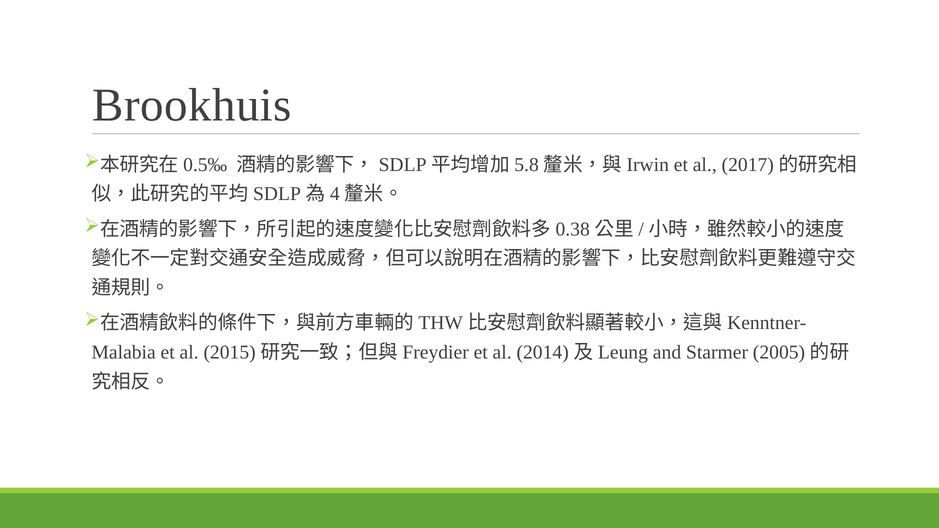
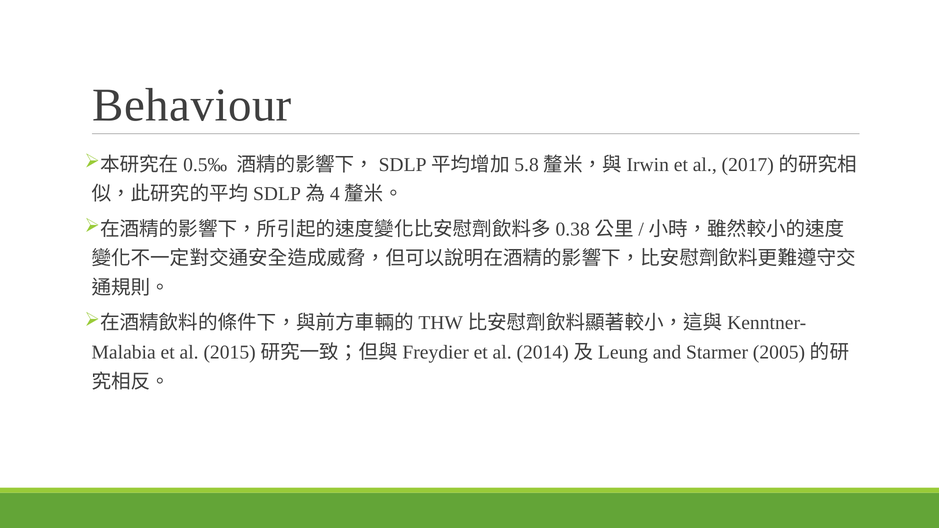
Brookhuis: Brookhuis -> Behaviour
